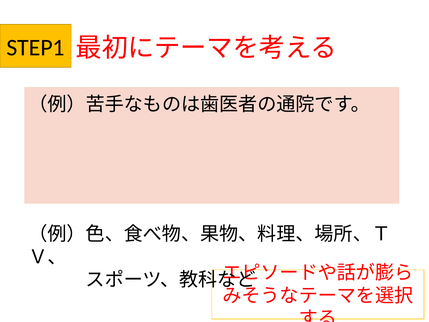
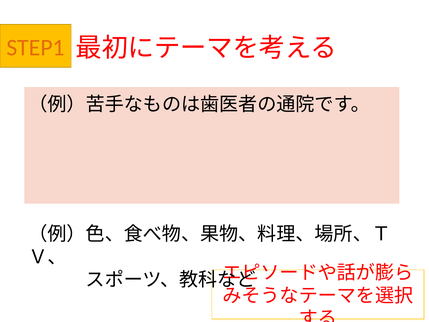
STEP1 colour: black -> orange
